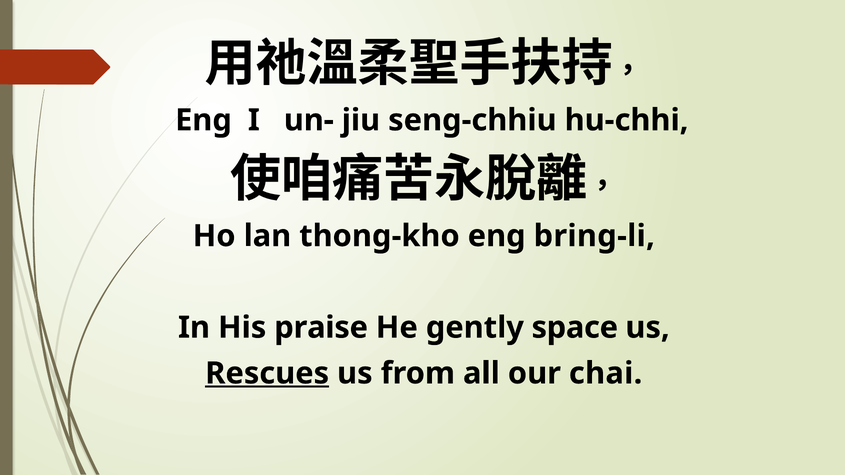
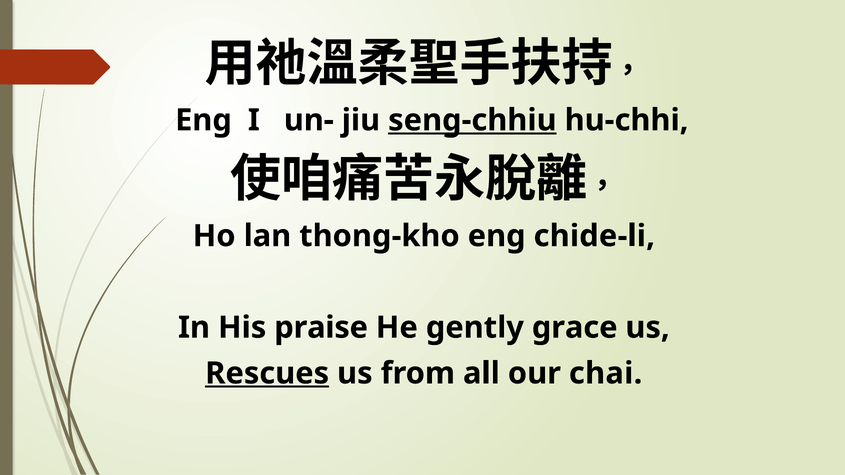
seng-chhiu underline: none -> present
bring-li: bring-li -> chide-li
space: space -> grace
